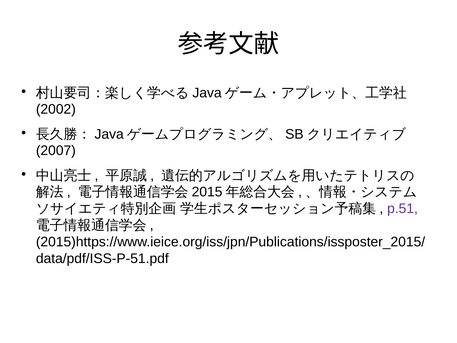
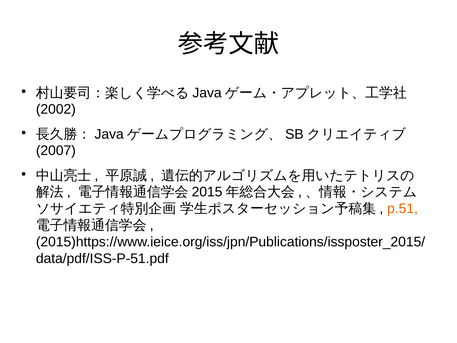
p.51 colour: purple -> orange
